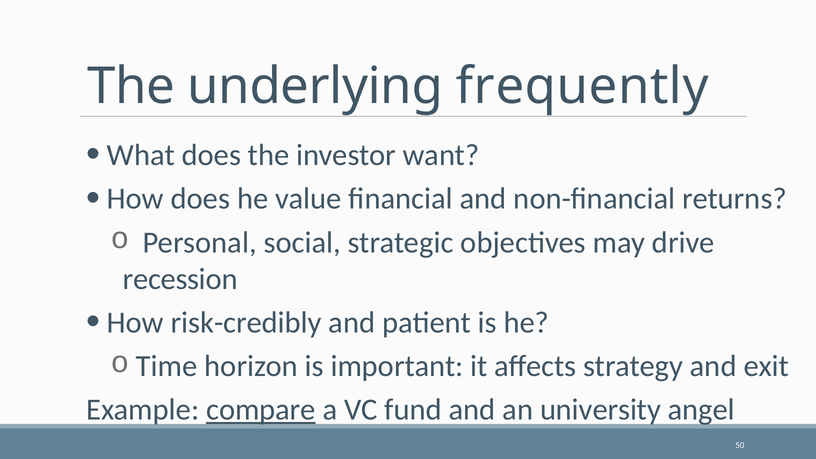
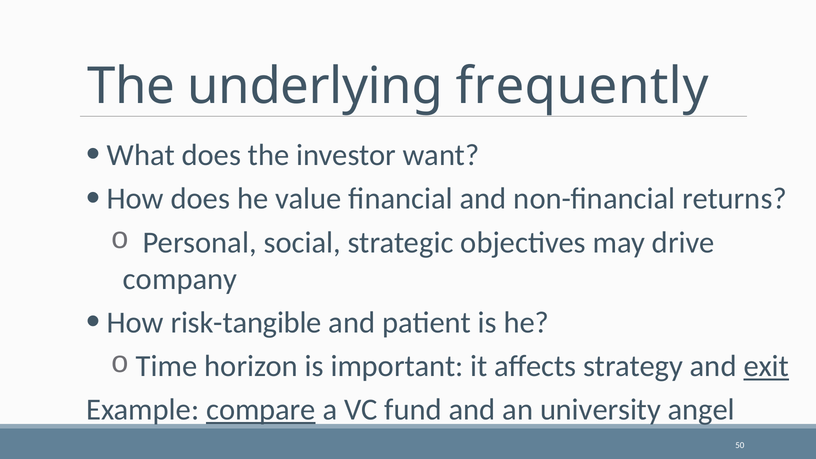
recession: recession -> company
risk-credibly: risk-credibly -> risk-tangible
exit underline: none -> present
